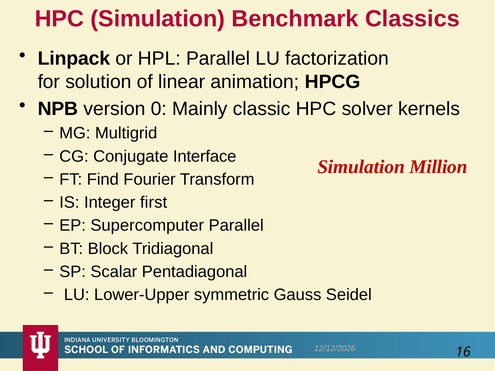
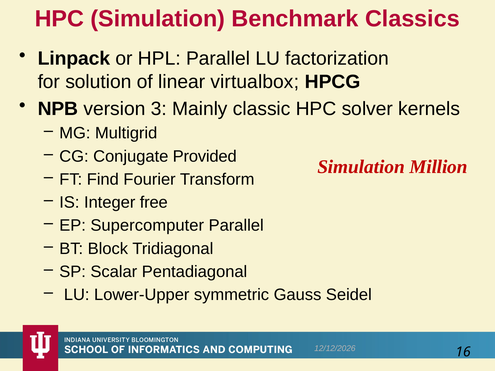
animation: animation -> virtualbox
0: 0 -> 3
Interface: Interface -> Provided
first: first -> free
